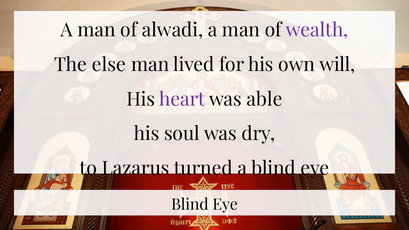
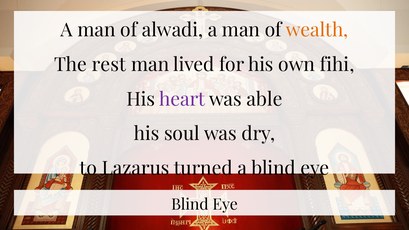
wealth colour: purple -> orange
else: else -> rest
will: will -> fihi
